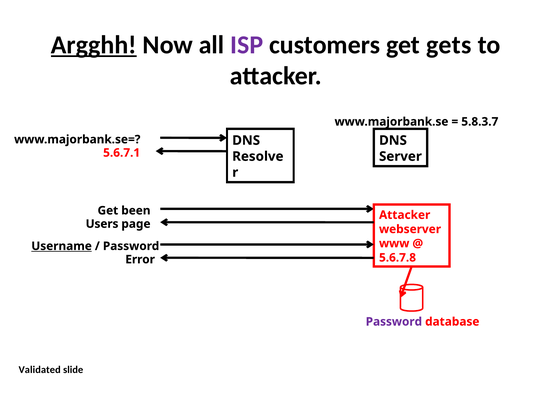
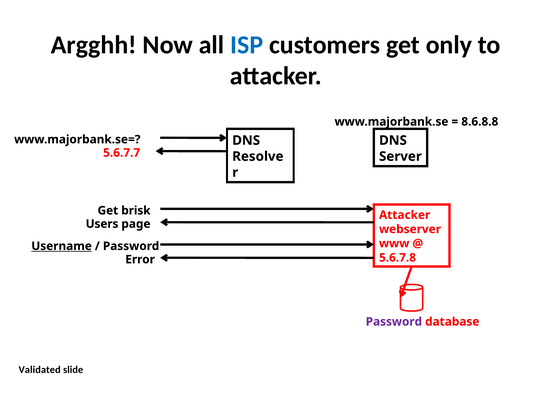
Argghh underline: present -> none
ISP colour: purple -> blue
gets: gets -> only
5.8.3.7: 5.8.3.7 -> 8.6.8.8
5.6.7.1: 5.6.7.1 -> 5.6.7.7
been: been -> brisk
